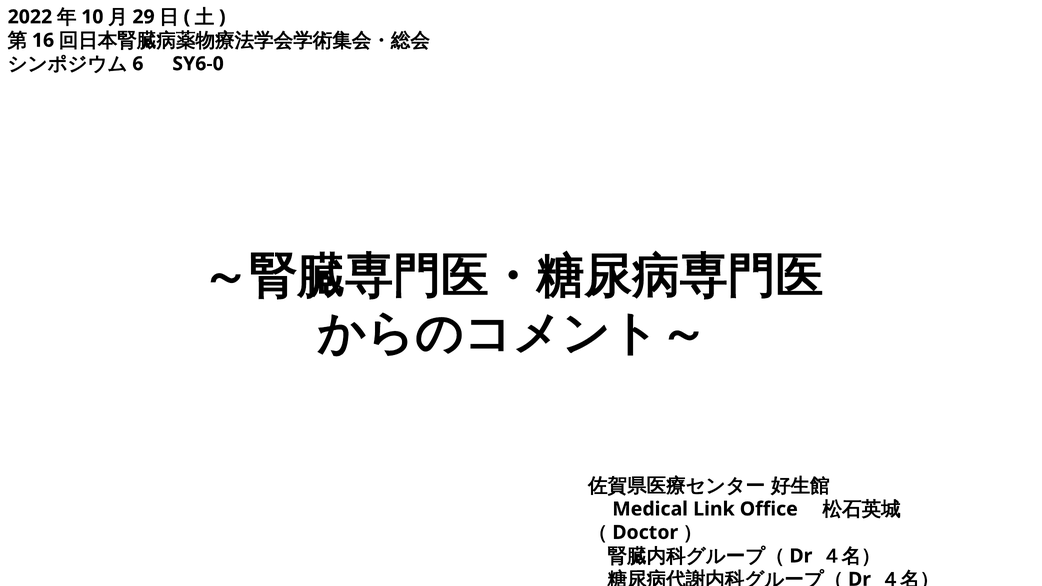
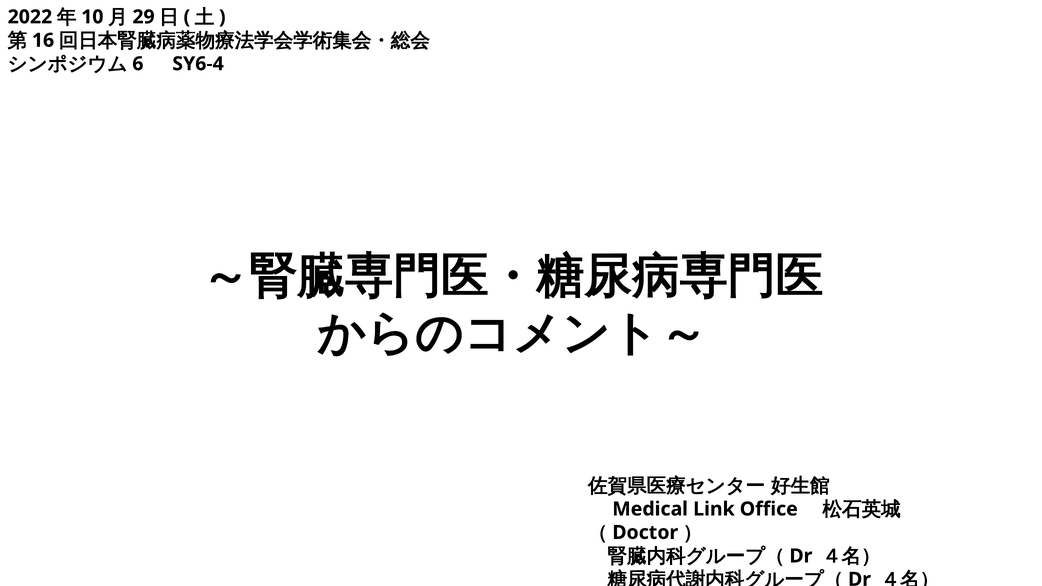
SY6-0: SY6-0 -> SY6-4
